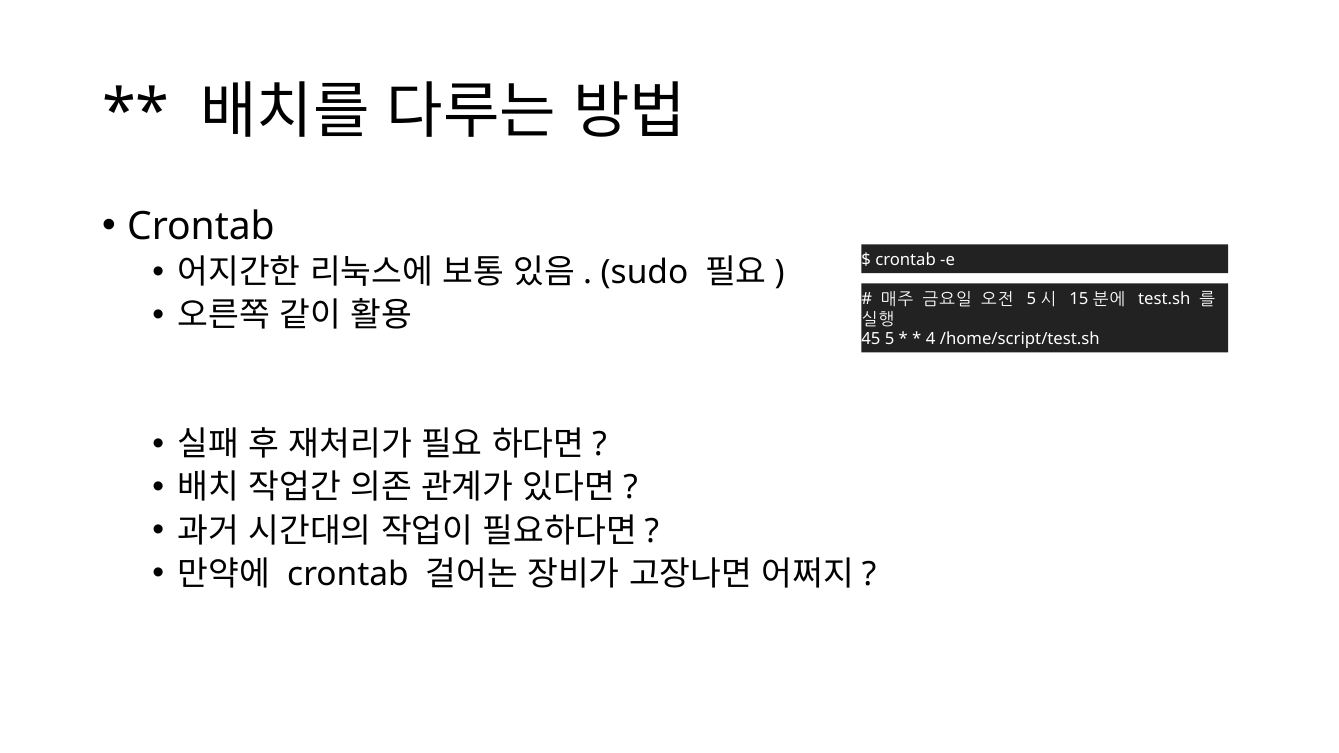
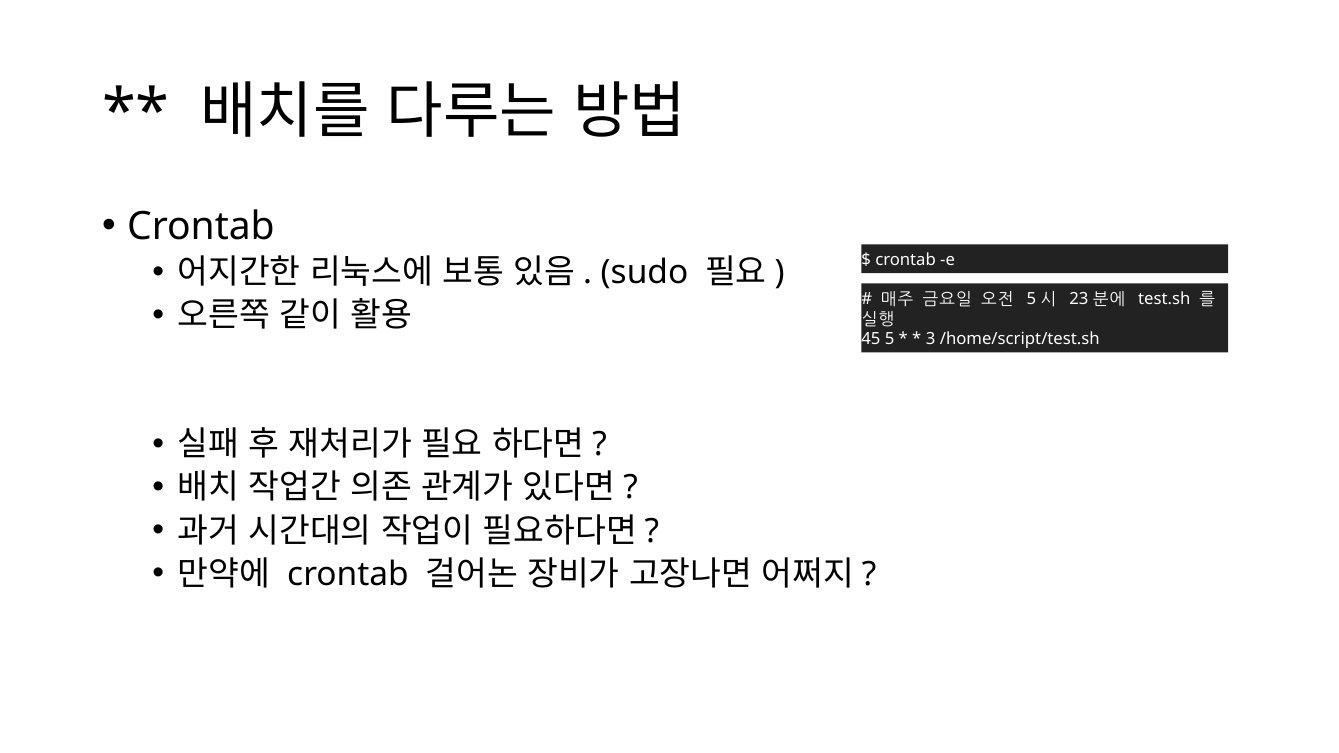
15: 15 -> 23
4: 4 -> 3
